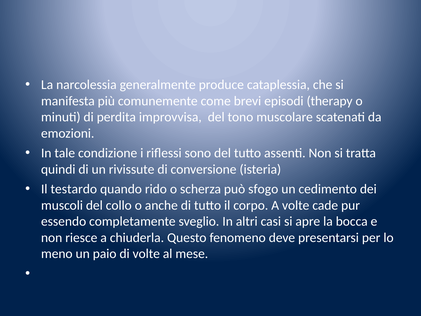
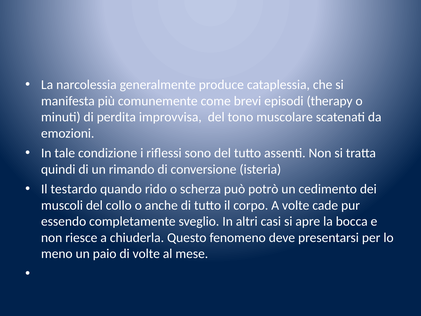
rivissute: rivissute -> rimando
sfogo: sfogo -> potrò
